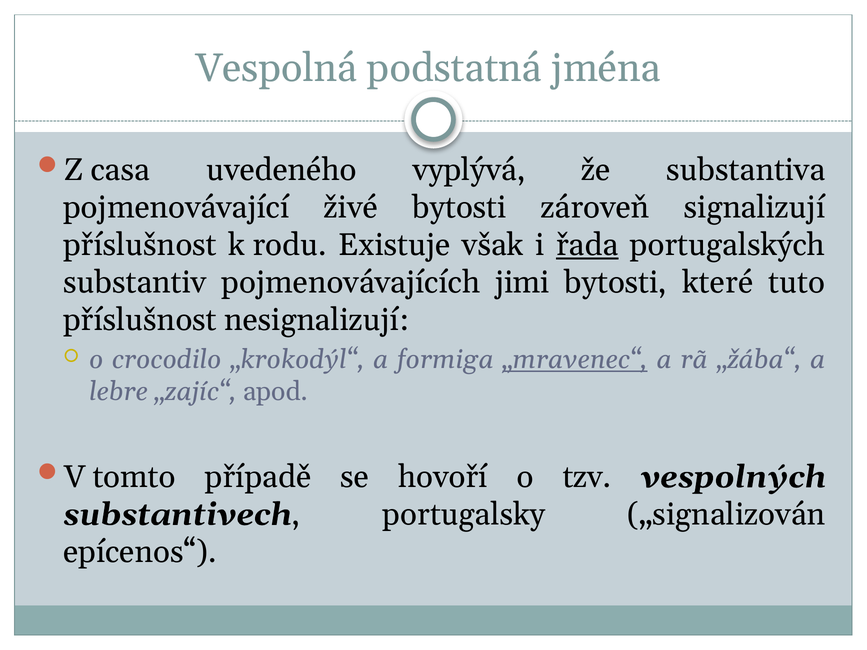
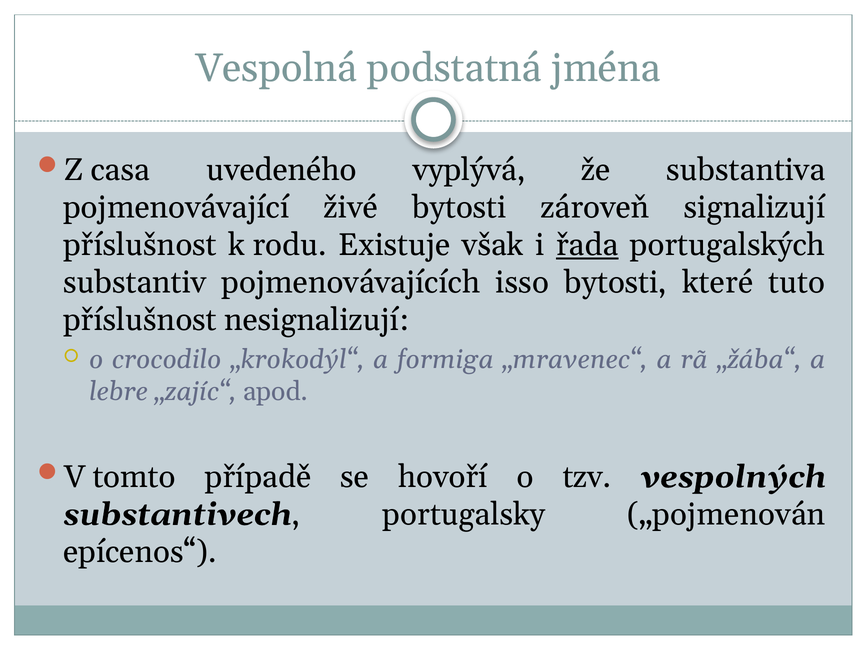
jimi: jimi -> isso
„mravenec“ underline: present -> none
„signalizován: „signalizován -> „pojmenován
